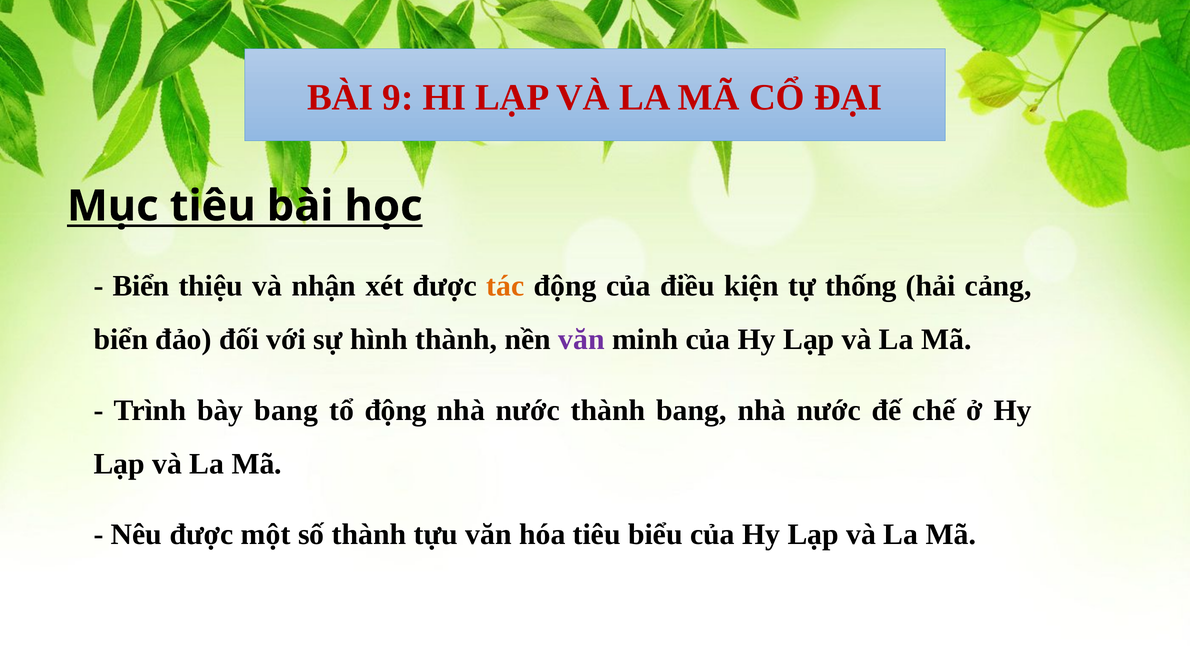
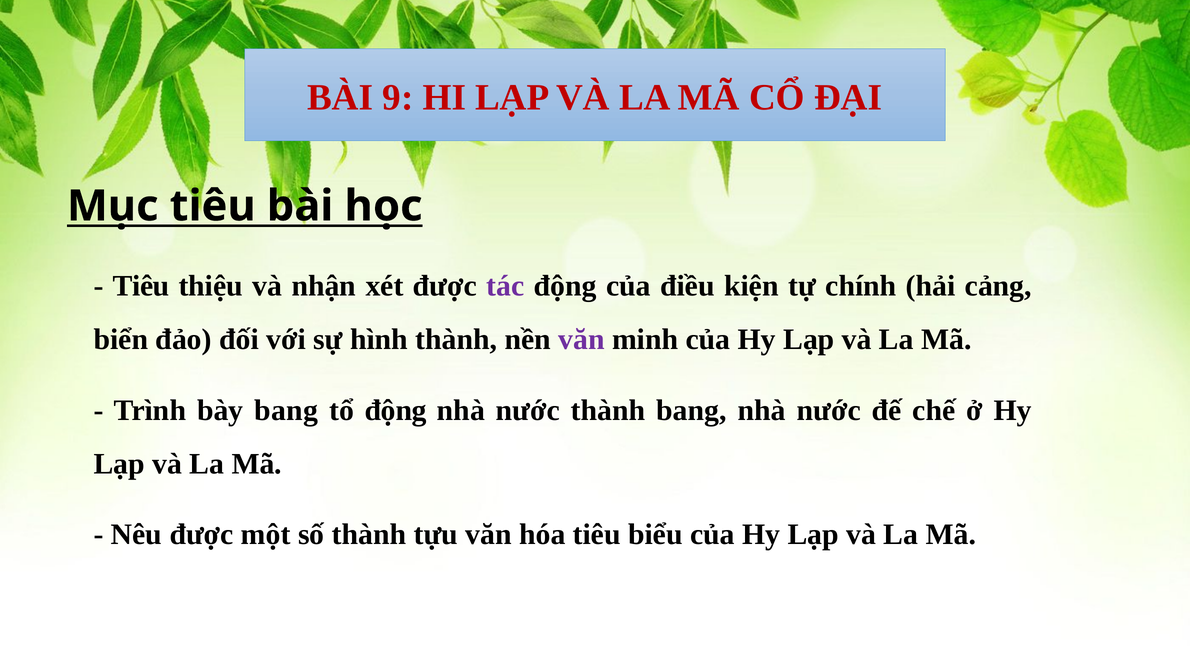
Biển at (141, 286): Biển -> Tiêu
tác colour: orange -> purple
thống: thống -> chính
